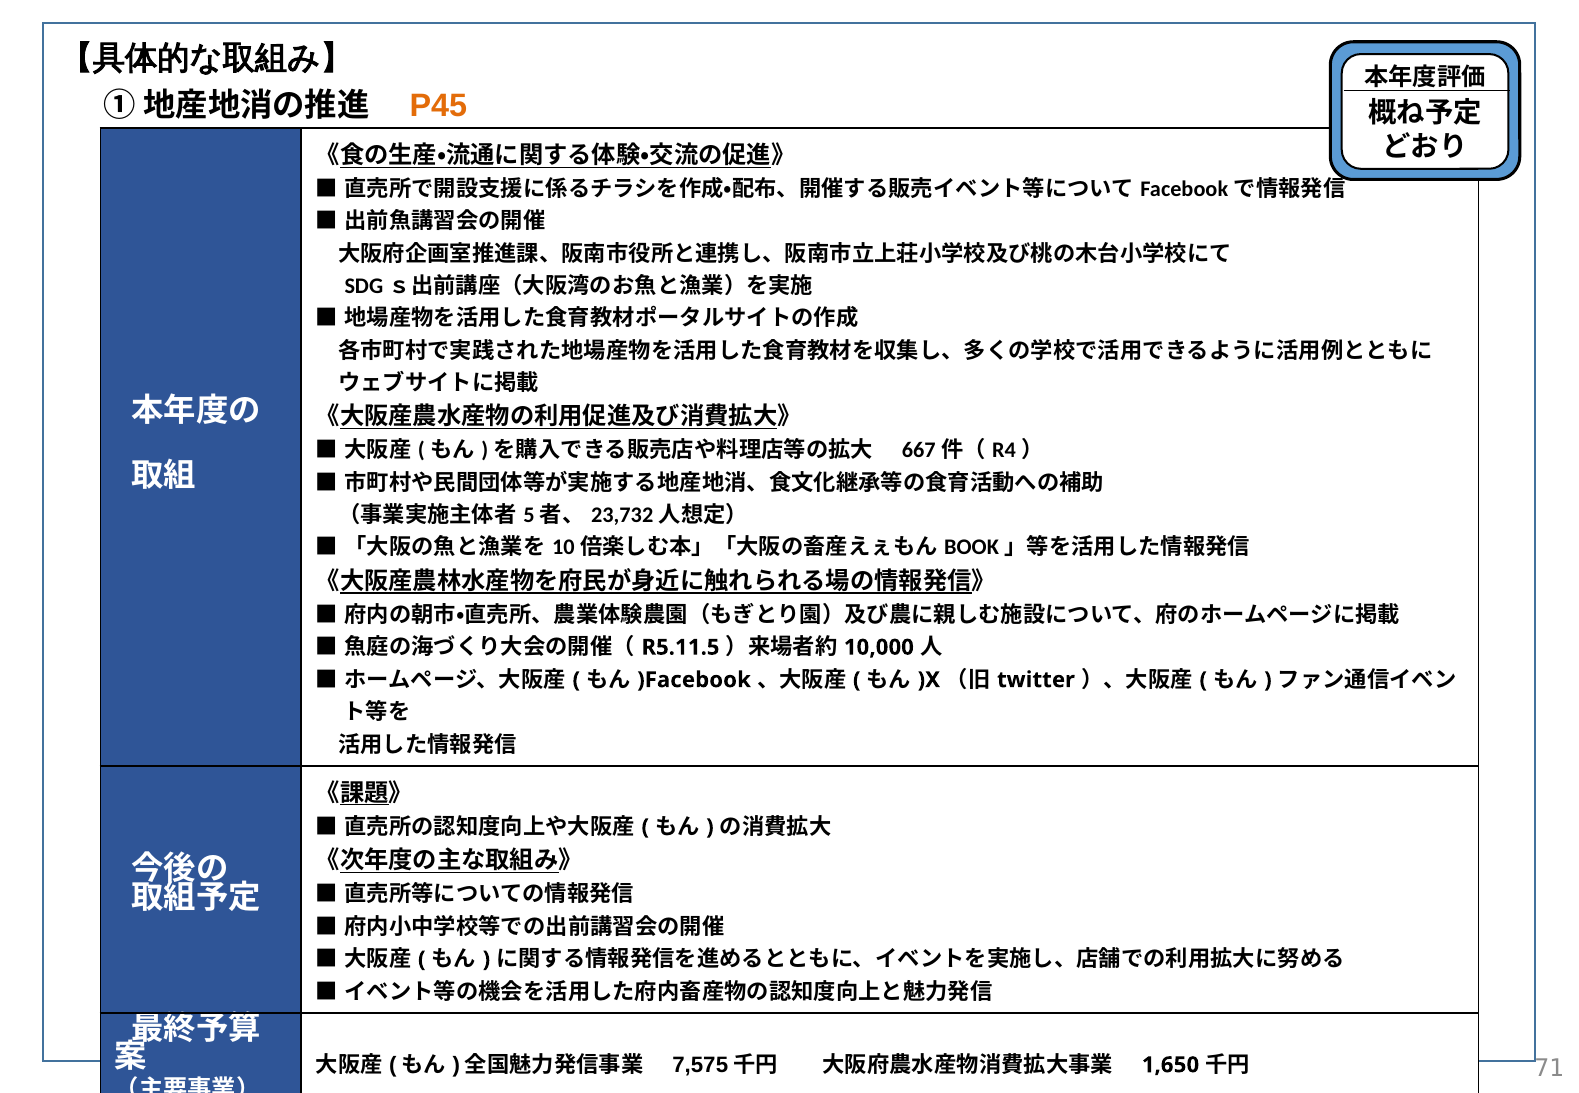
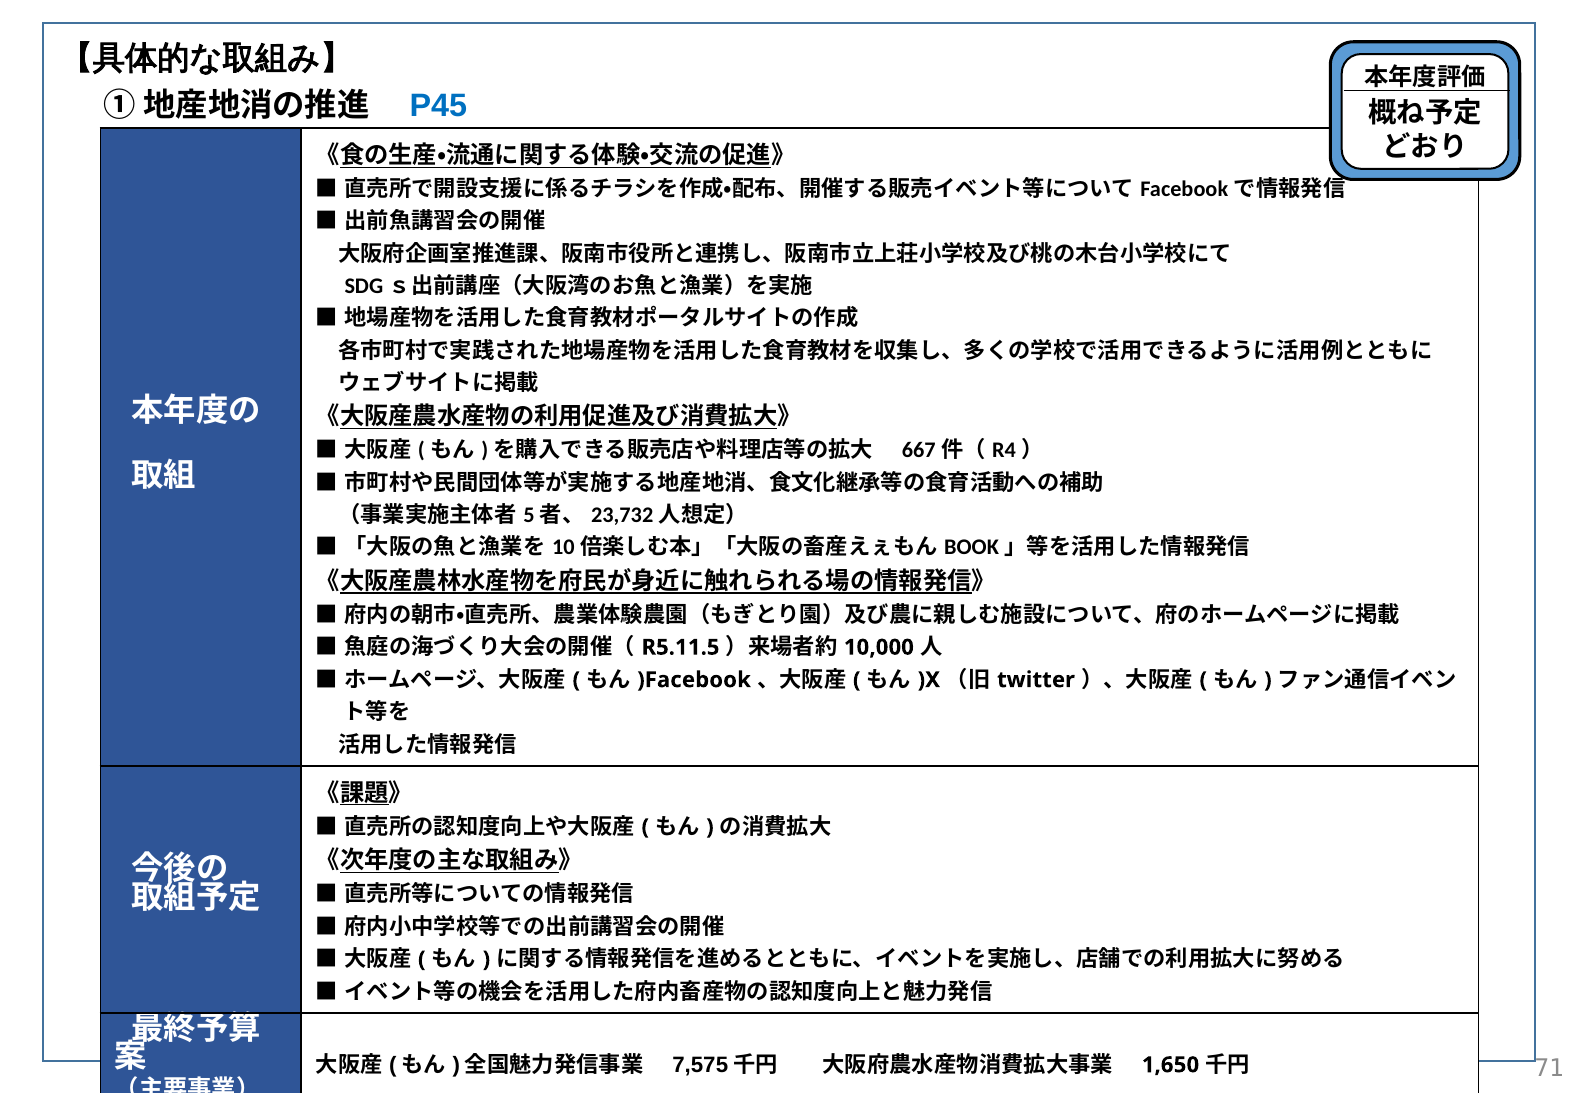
P45 colour: orange -> blue
